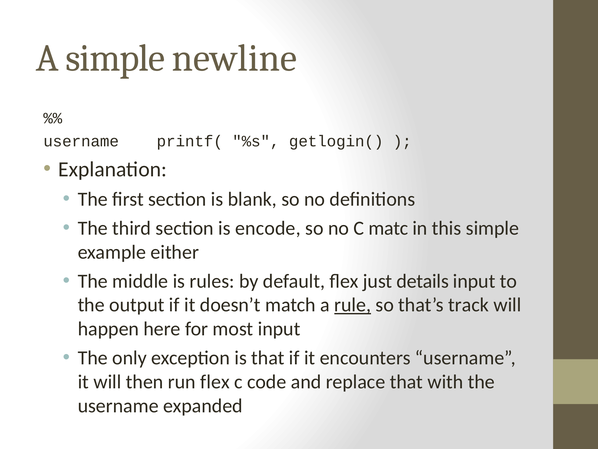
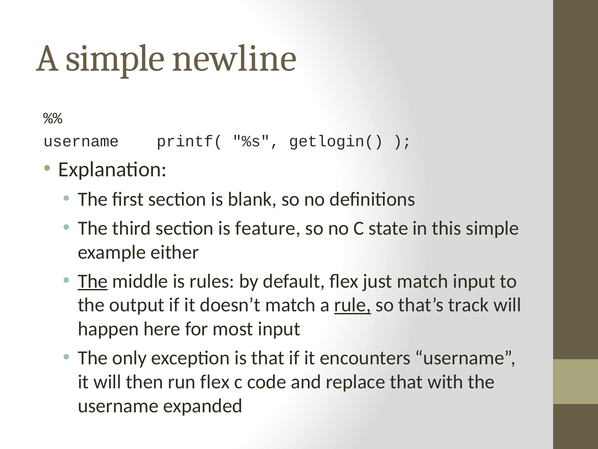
encode: encode -> feature
matc: matc -> state
The at (93, 281) underline: none -> present
just details: details -> match
